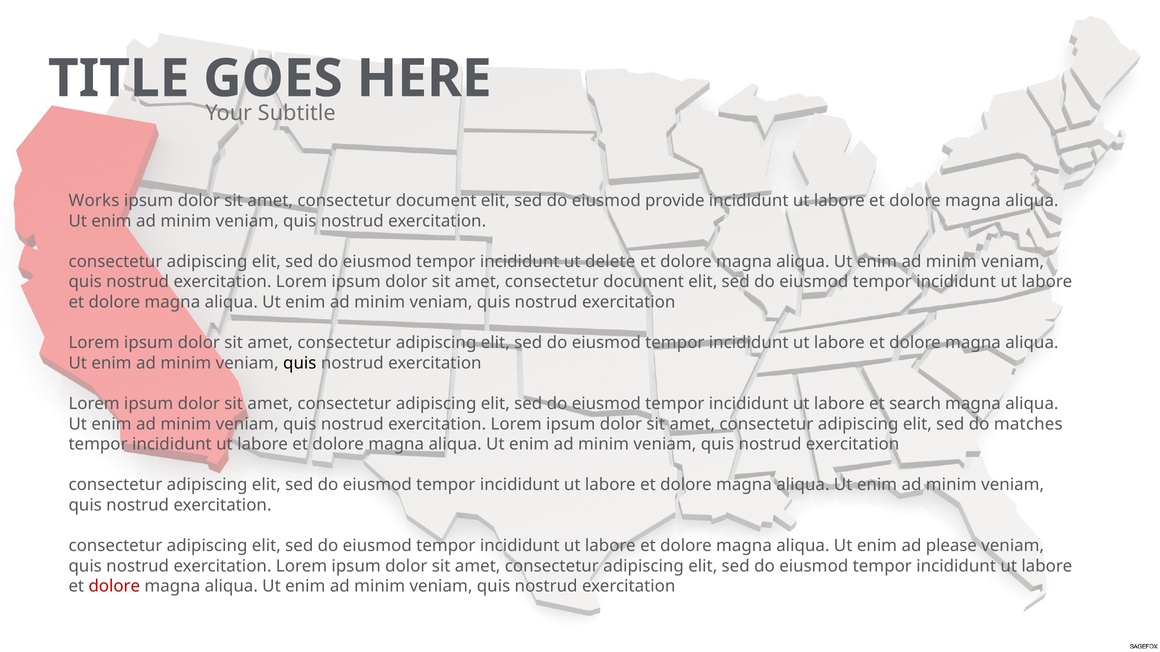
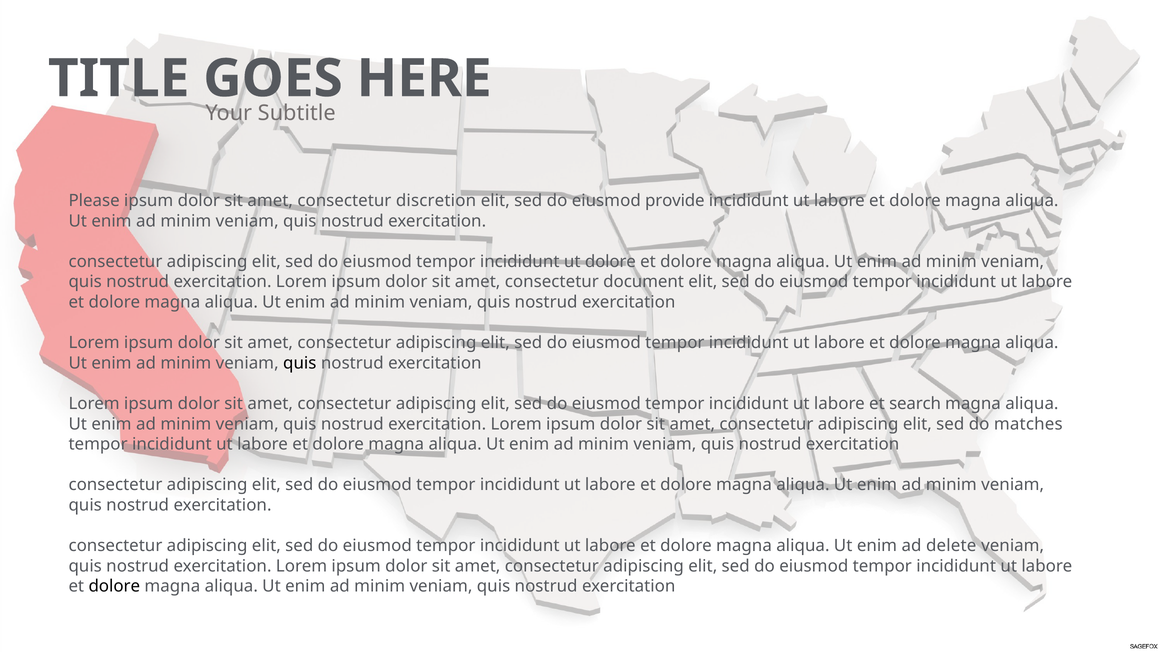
Works: Works -> Please
document at (436, 201): document -> discretion
ut delete: delete -> dolore
please: please -> delete
dolore at (114, 587) colour: red -> black
